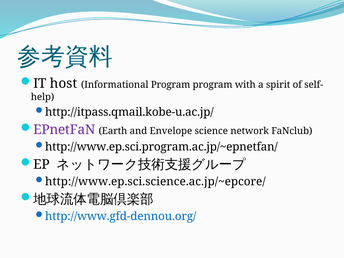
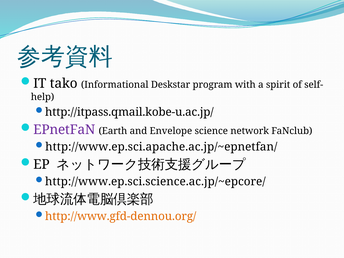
host: host -> tako
Informational Program: Program -> Deskstar
http://www.ep.sci.program.ac.jp/~epnetfan/: http://www.ep.sci.program.ac.jp/~epnetfan/ -> http://www.ep.sci.apache.ac.jp/~epnetfan/
http://www.gfd-dennou.org/ colour: blue -> orange
